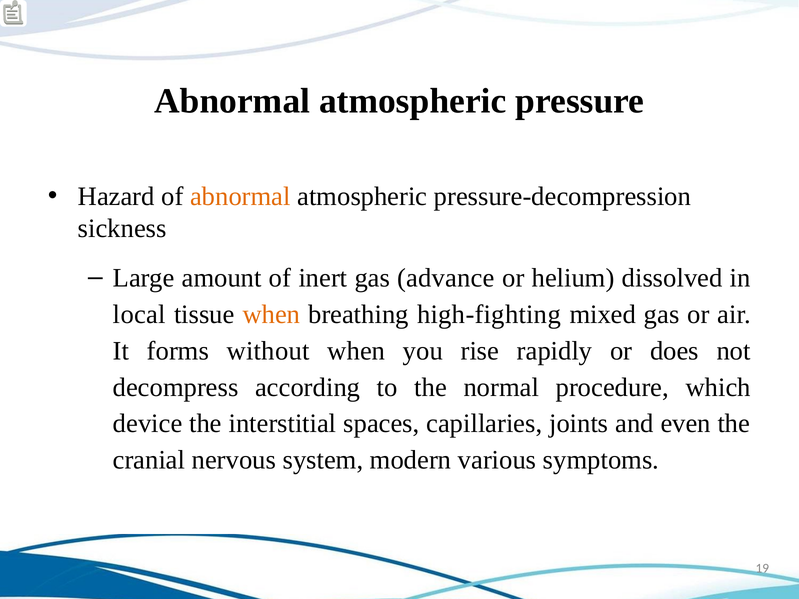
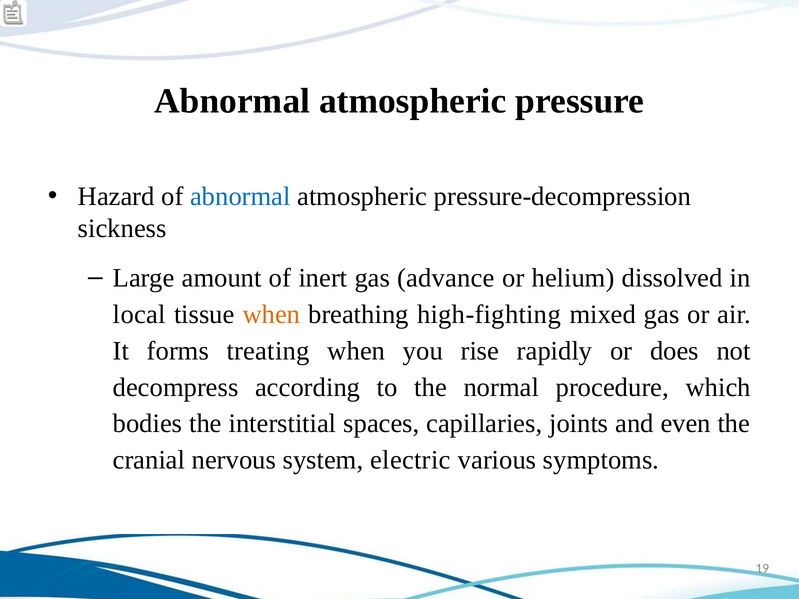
abnormal at (240, 196) colour: orange -> blue
without: without -> treating
device: device -> bodies
modern: modern -> electric
